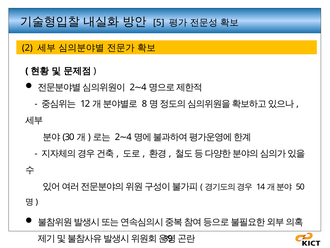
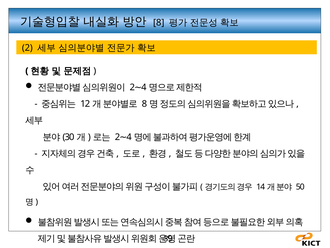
5: 5 -> 8
